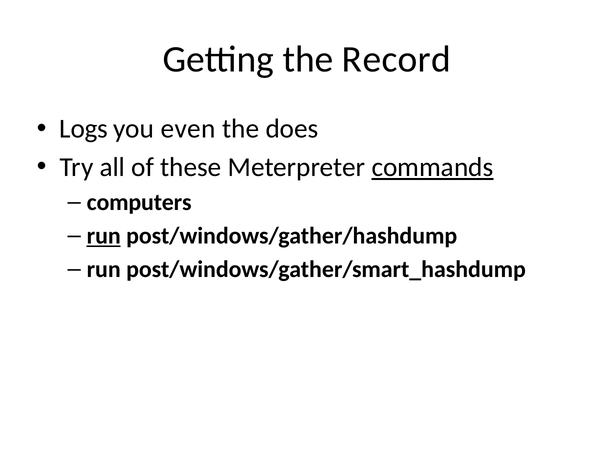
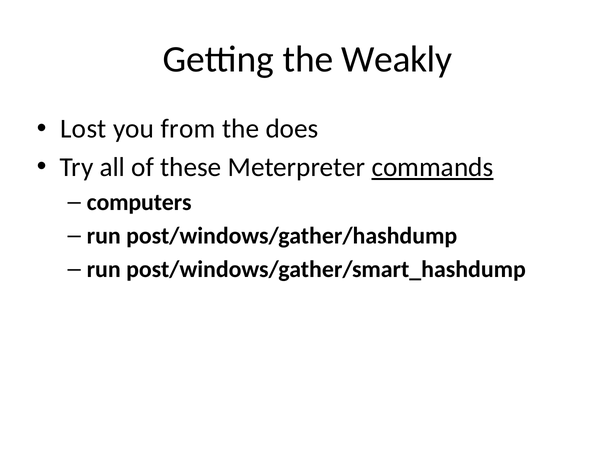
Record: Record -> Weakly
Logs: Logs -> Lost
even: even -> from
run at (104, 236) underline: present -> none
